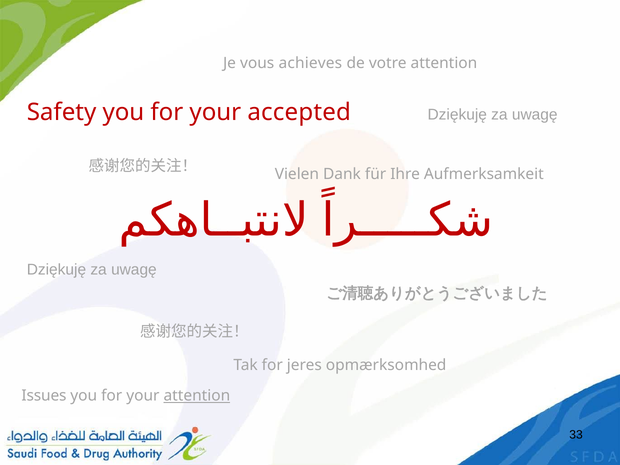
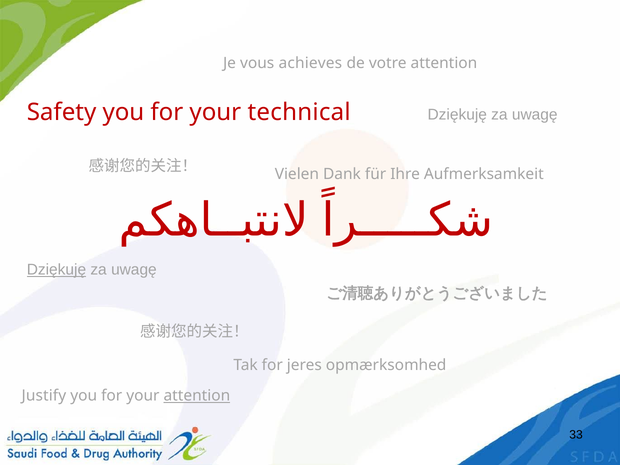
accepted: accepted -> technical
Dziękuję at (56, 270) underline: none -> present
Issues: Issues -> Justify
